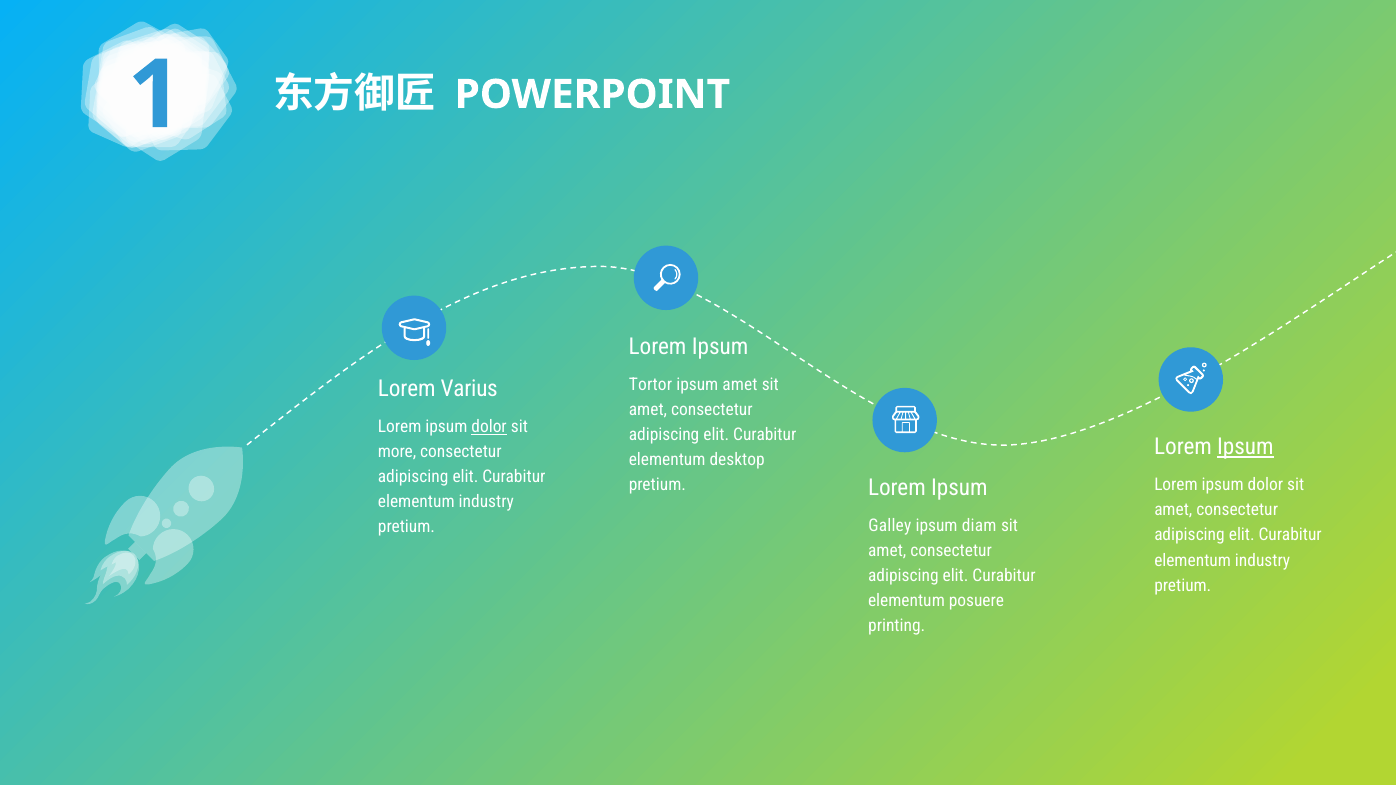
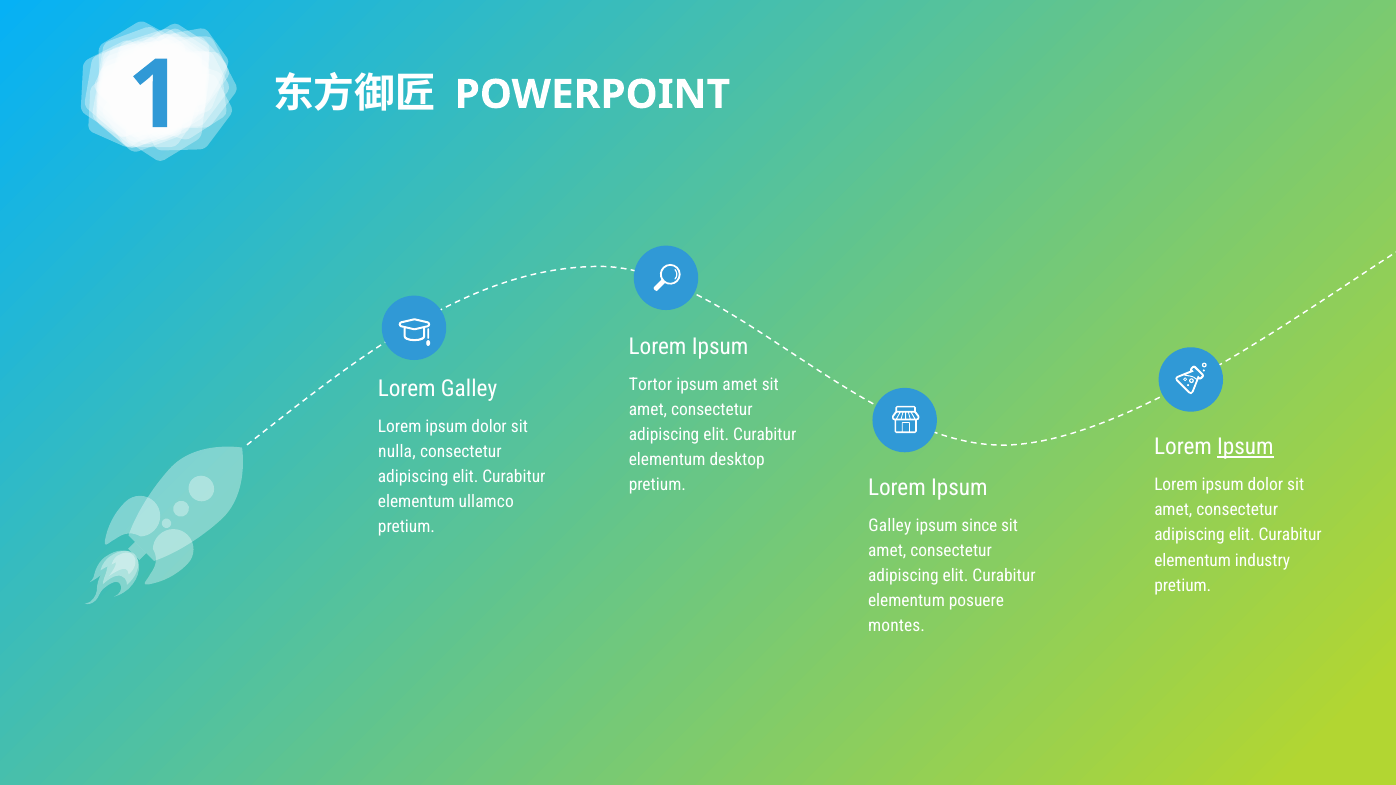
Lorem Varius: Varius -> Galley
dolor at (489, 427) underline: present -> none
more: more -> nulla
industry at (486, 502): industry -> ullamco
diam: diam -> since
printing: printing -> montes
